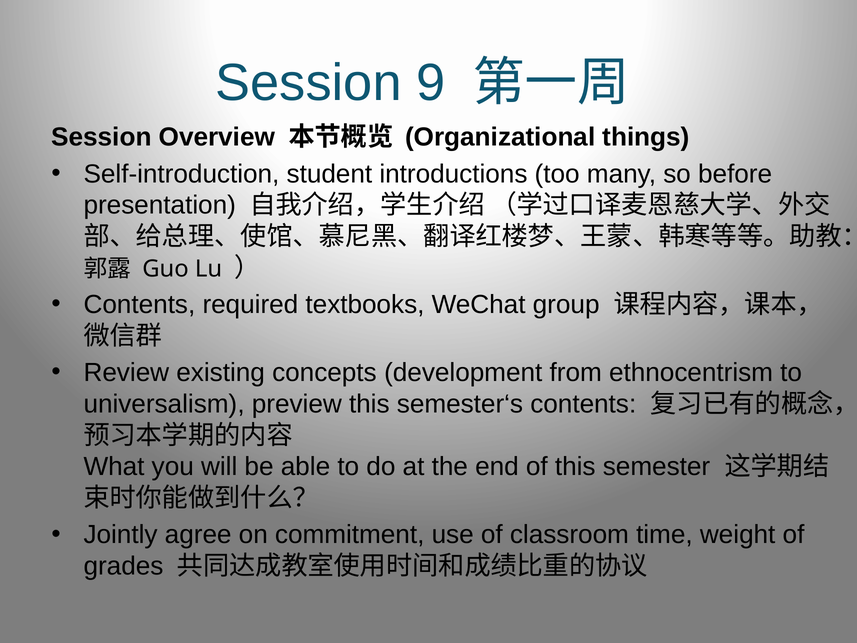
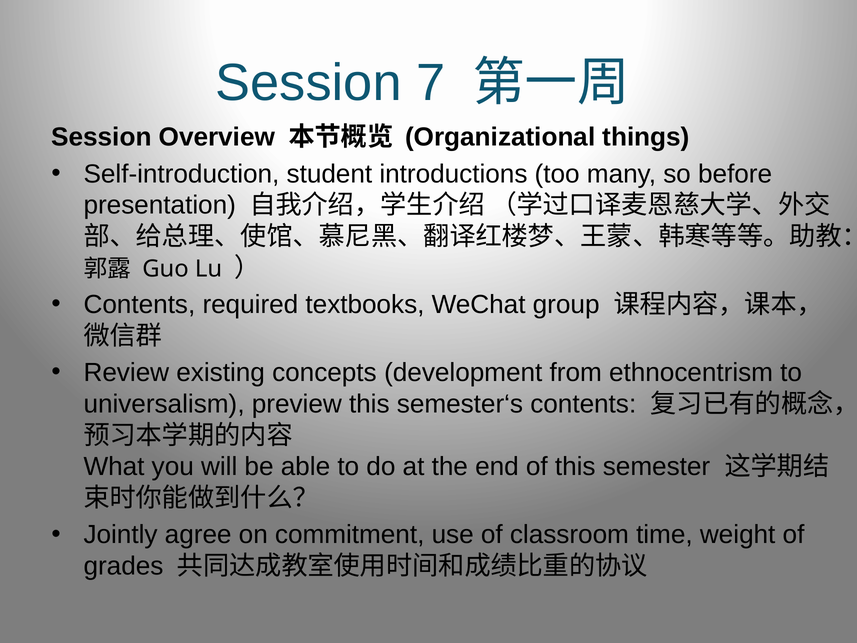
9: 9 -> 7
